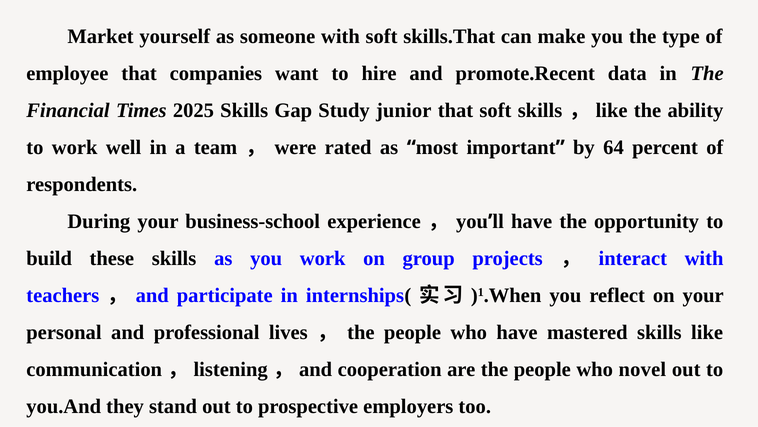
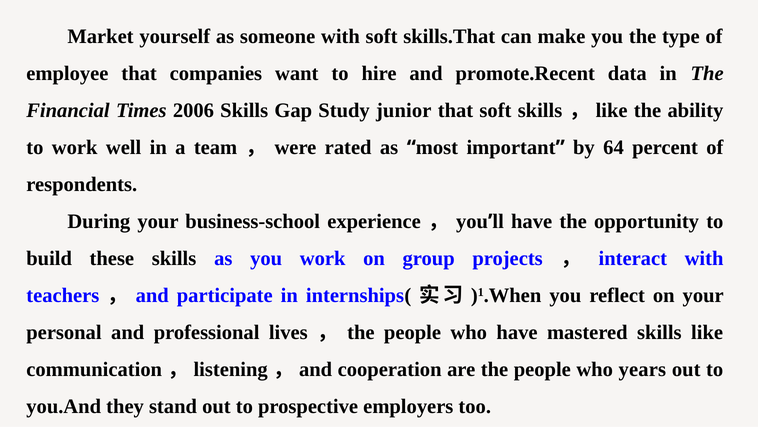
2025: 2025 -> 2006
novel: novel -> years
